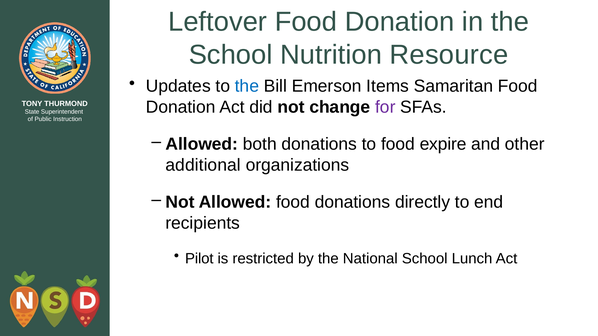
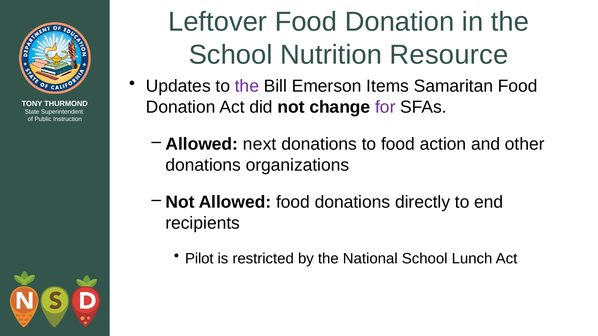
the at (247, 86) colour: blue -> purple
both: both -> next
expire: expire -> action
additional at (203, 165): additional -> donations
